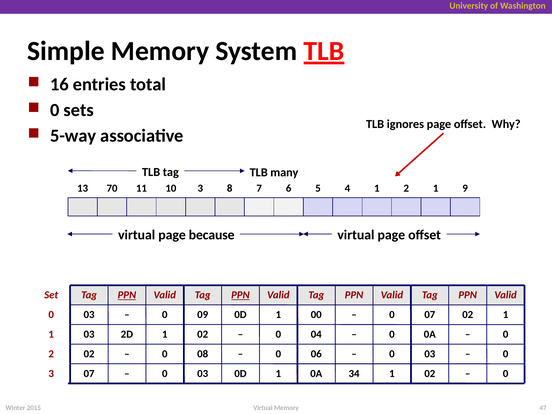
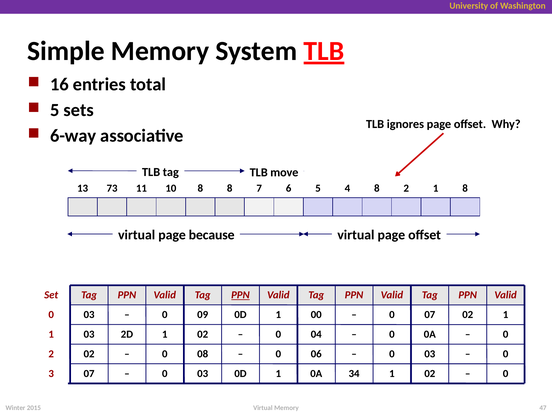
0 at (55, 110): 0 -> 5
5-way: 5-way -> 6-way
many: many -> move
70: 70 -> 73
10 3: 3 -> 8
4 1: 1 -> 8
1 9: 9 -> 8
PPN at (127, 295) underline: present -> none
